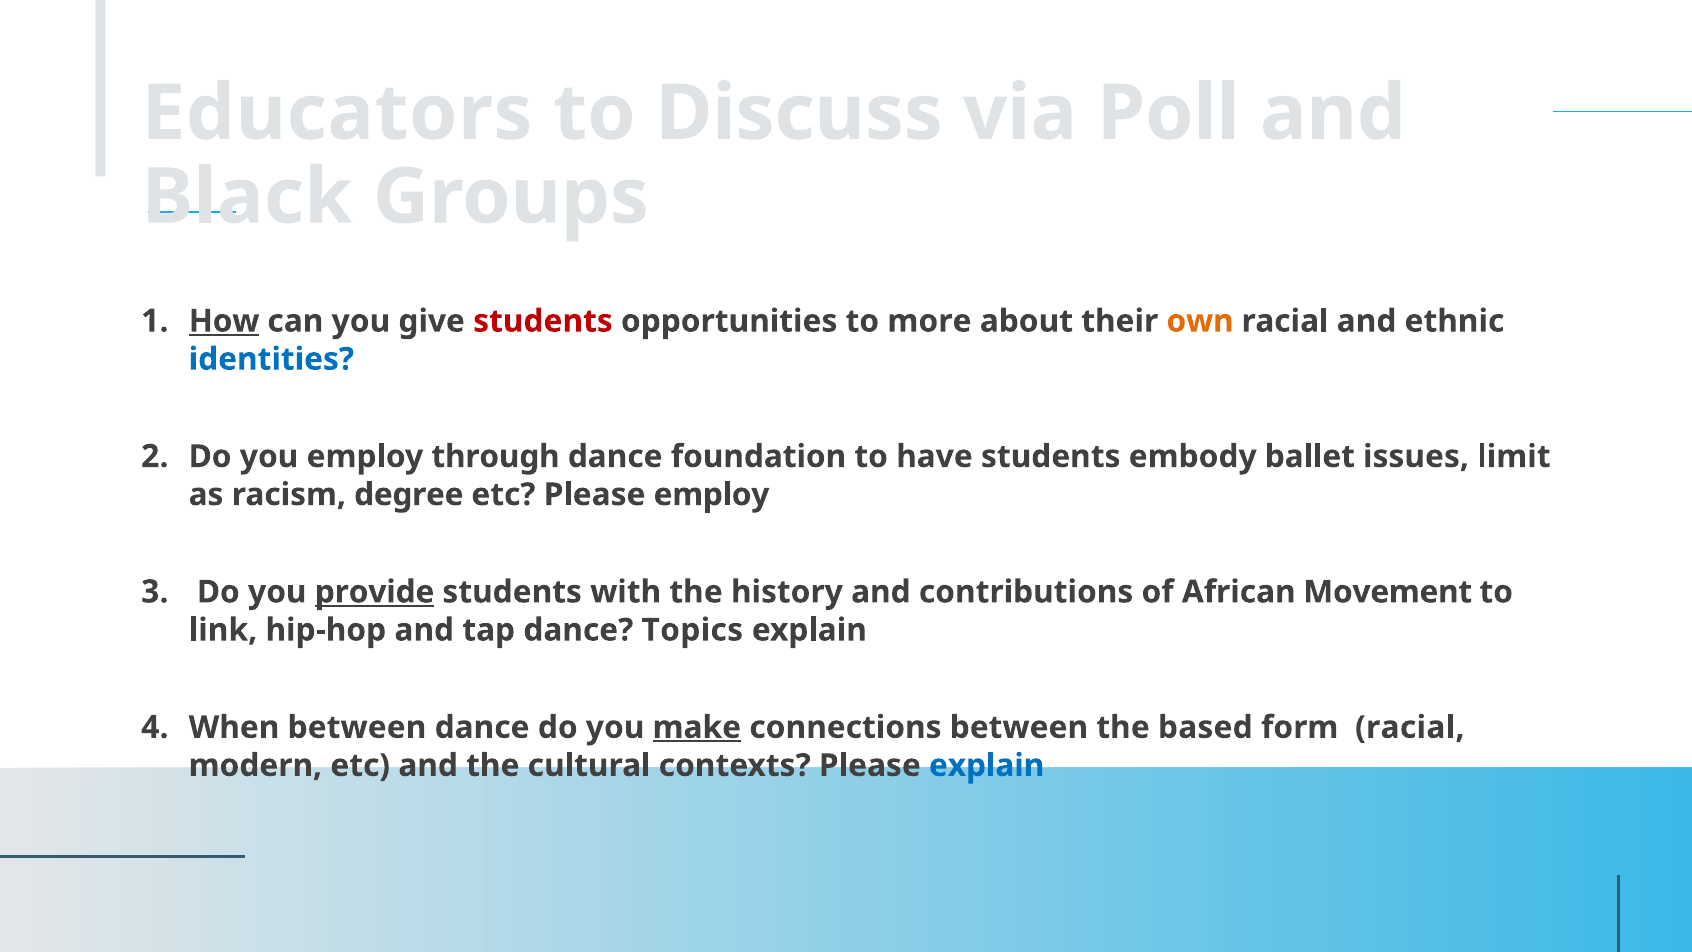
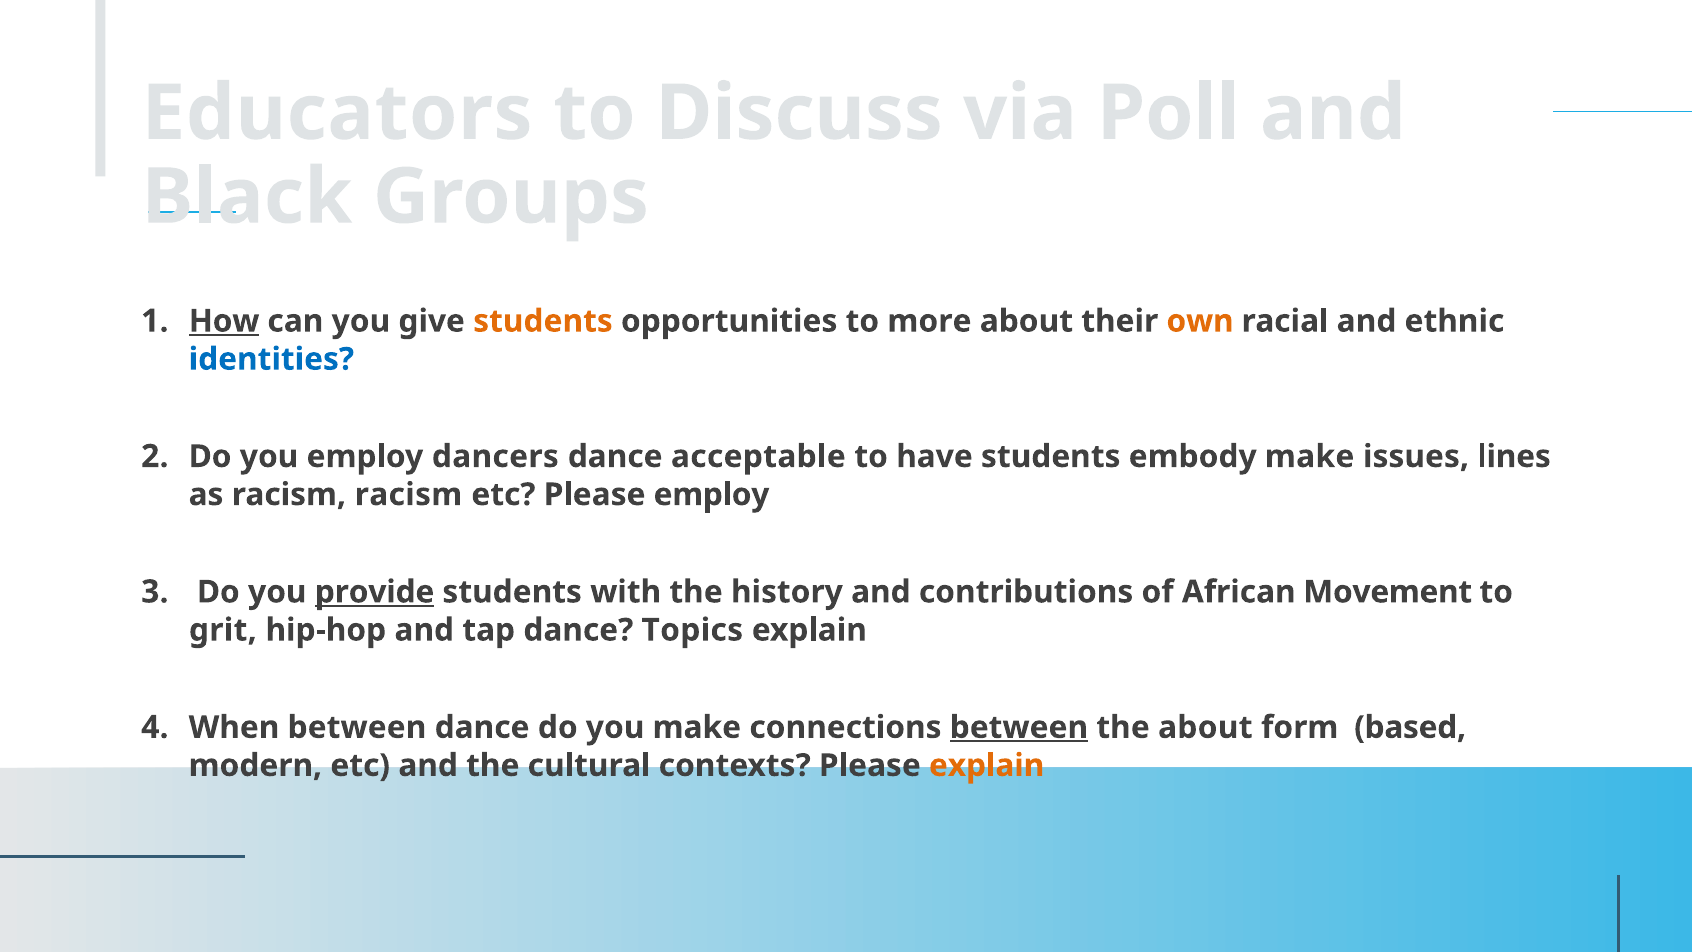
students at (543, 321) colour: red -> orange
through: through -> dancers
foundation: foundation -> acceptable
embody ballet: ballet -> make
limit: limit -> lines
racism degree: degree -> racism
link: link -> grit
make at (697, 727) underline: present -> none
between at (1019, 727) underline: none -> present
the based: based -> about
form racial: racial -> based
explain at (987, 765) colour: blue -> orange
